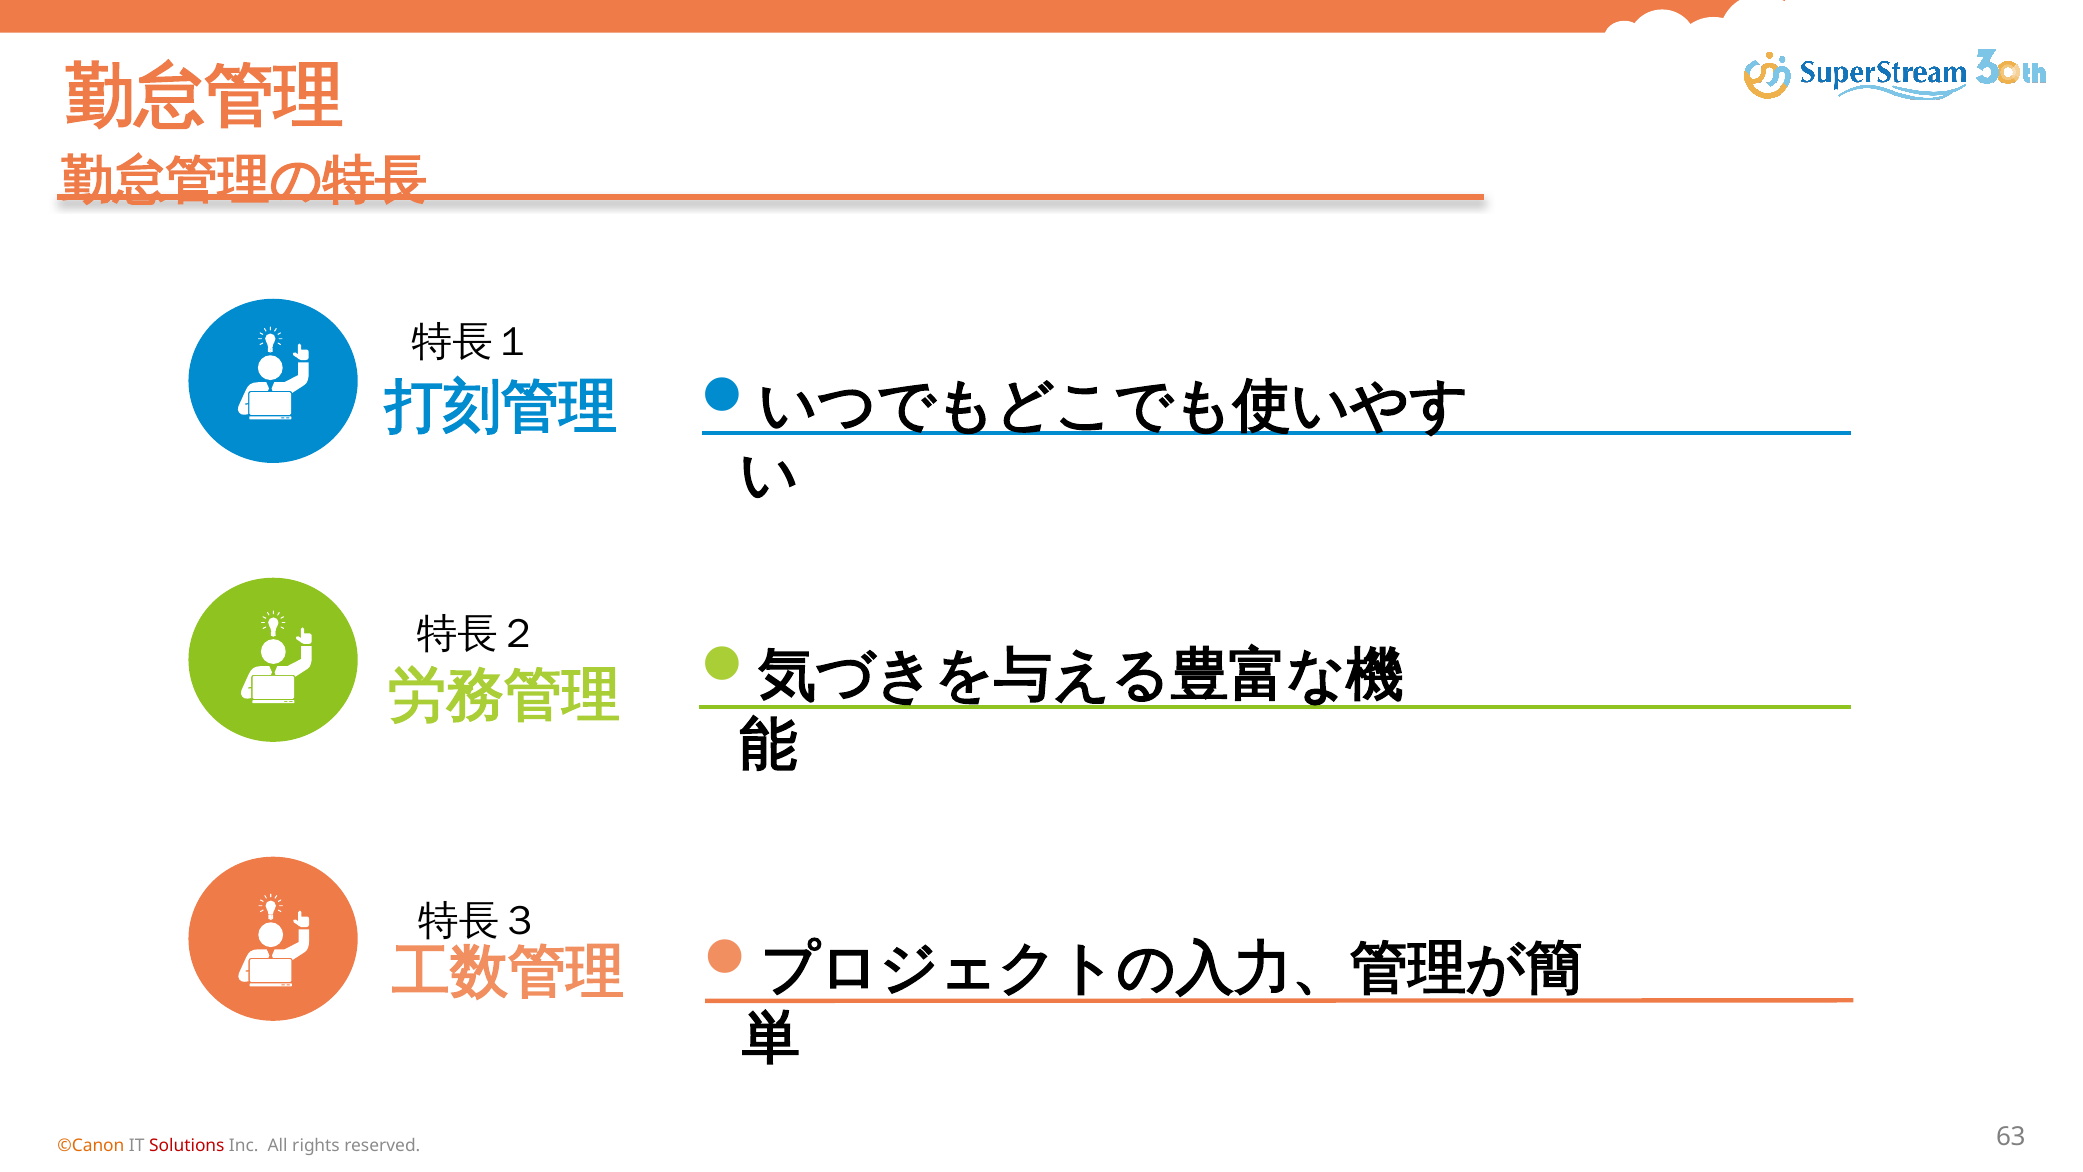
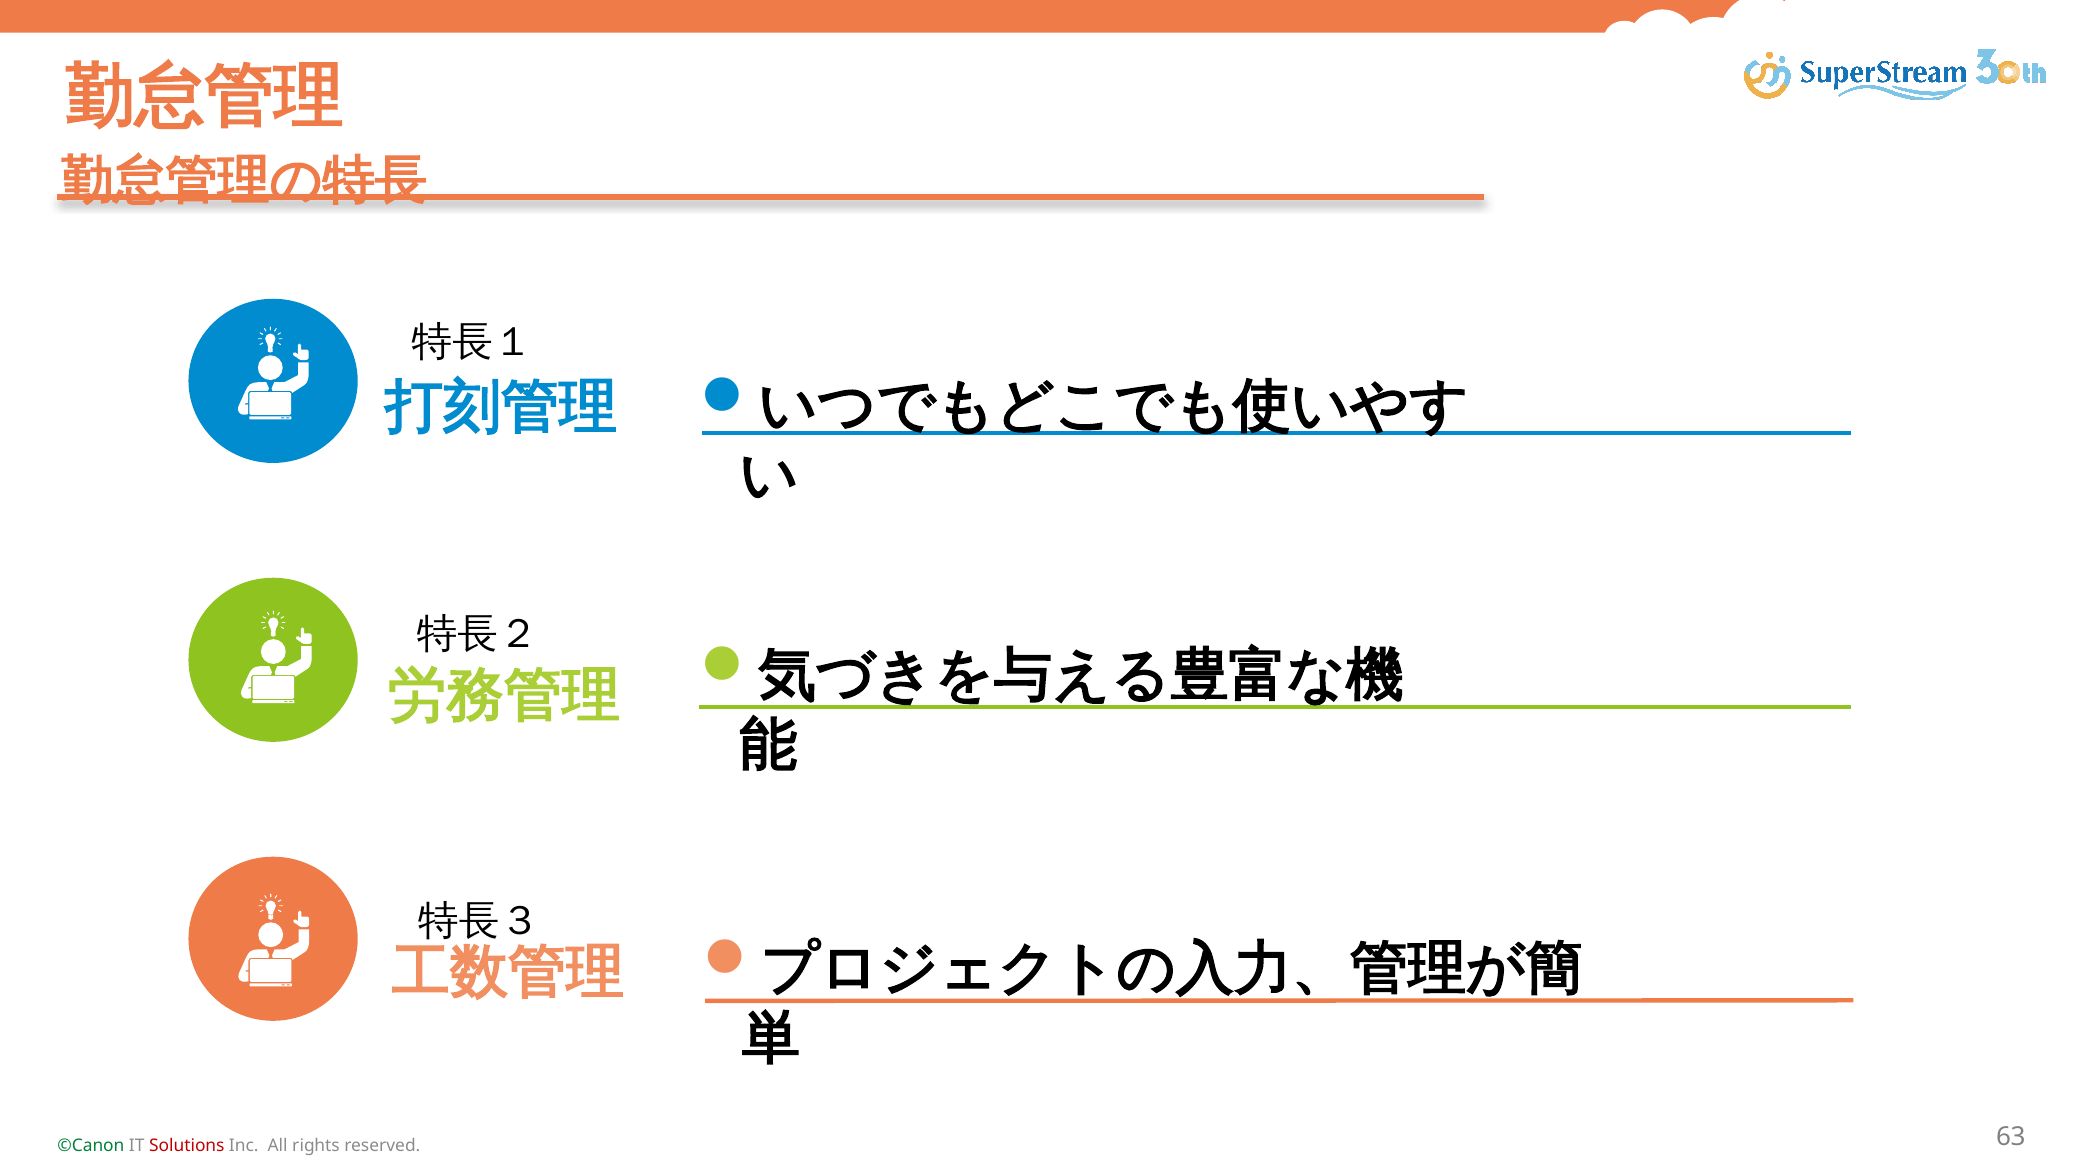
©Canon colour: orange -> green
